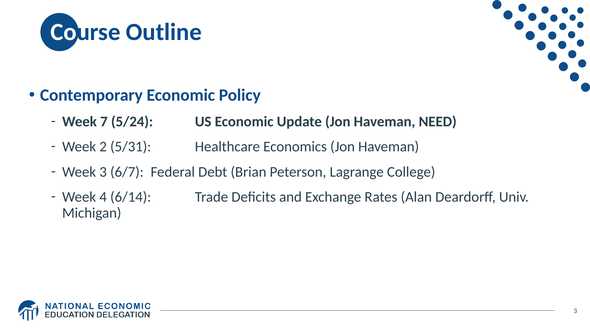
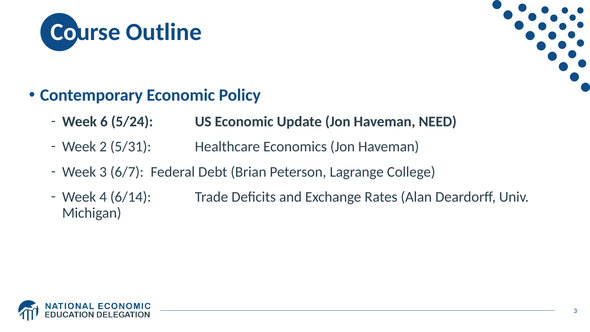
7: 7 -> 6
